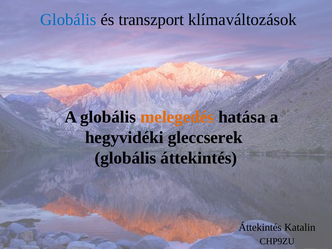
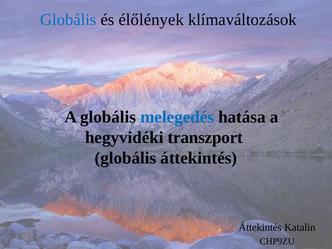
transzport: transzport -> élőlények
melegedés colour: orange -> blue
gleccserek: gleccserek -> transzport
